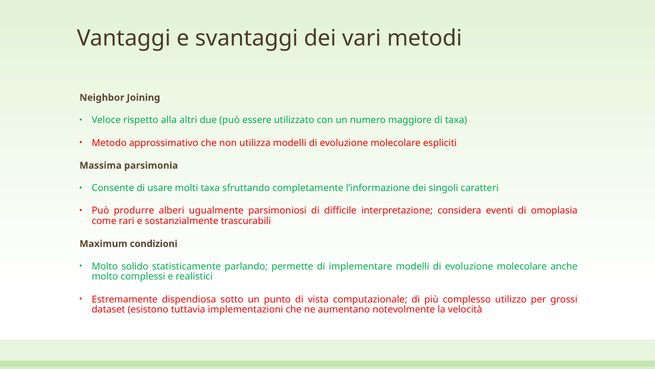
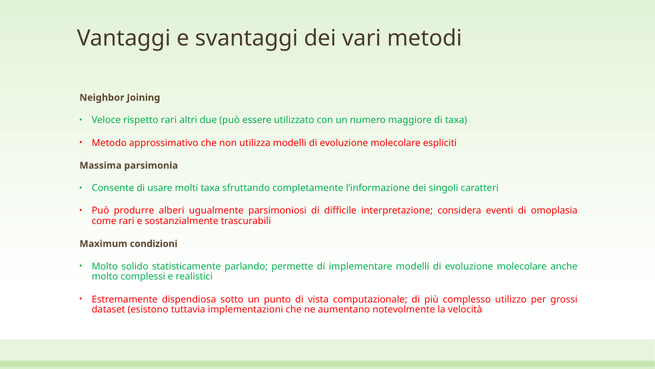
rispetto alla: alla -> rari
